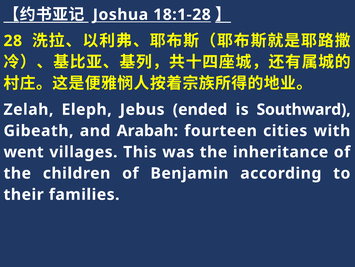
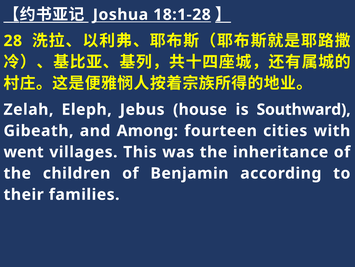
ended: ended -> house
Arabah: Arabah -> Among
